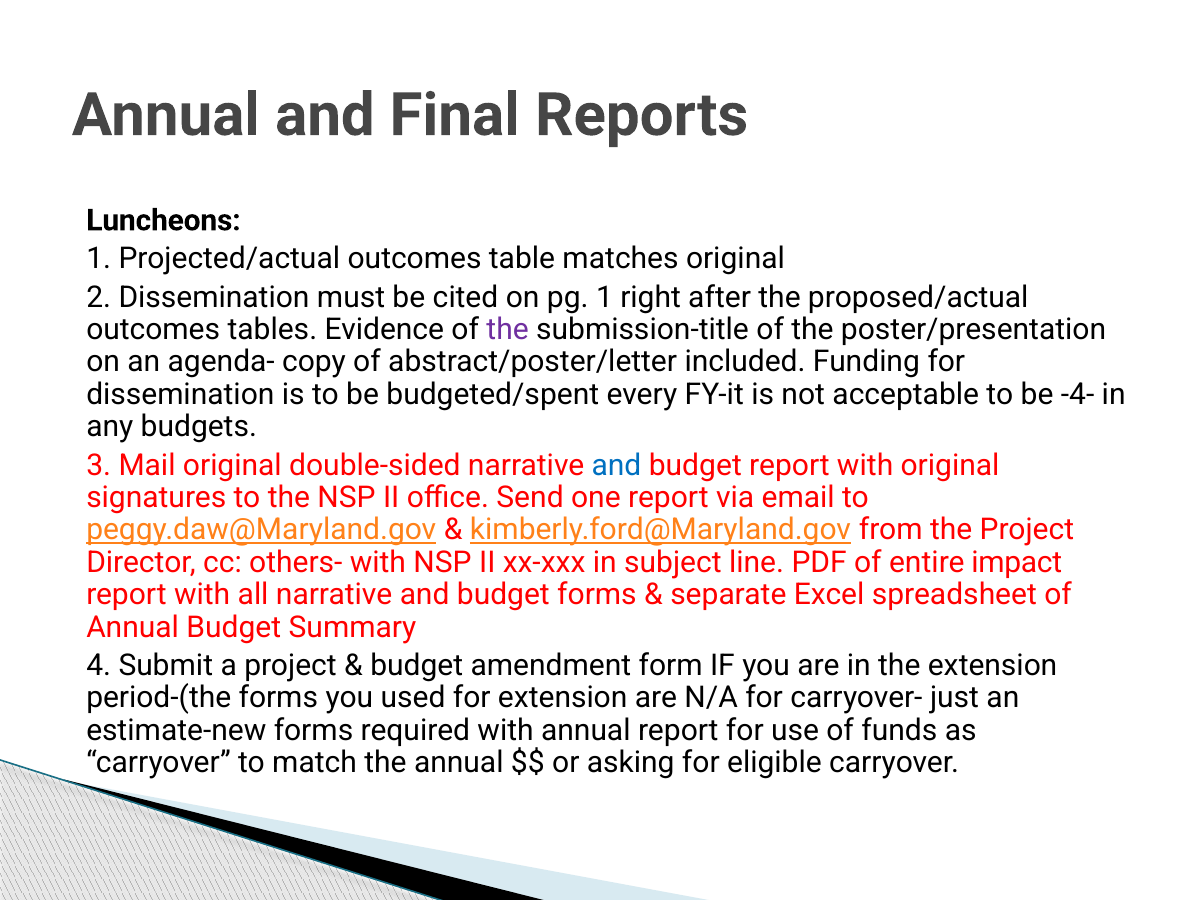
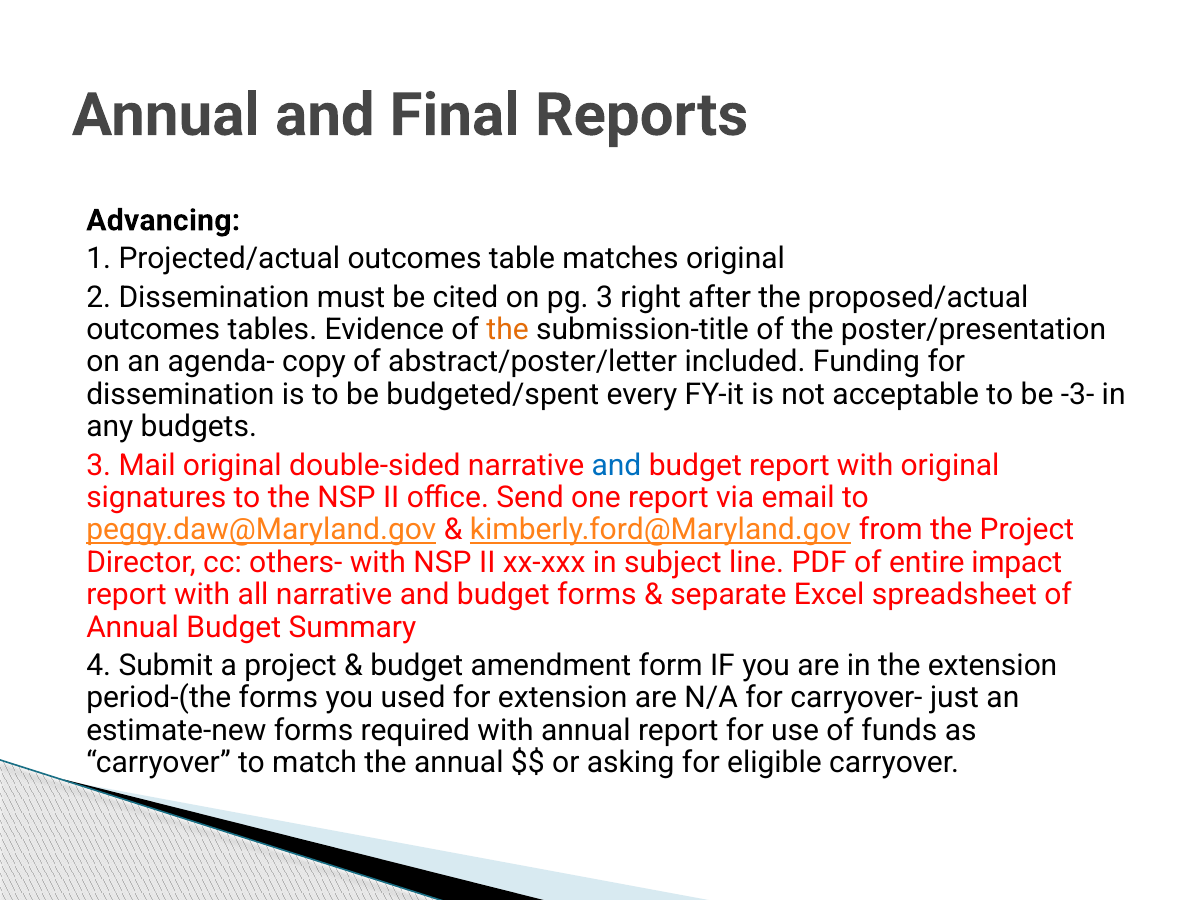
Luncheons: Luncheons -> Advancing
pg 1: 1 -> 3
the at (508, 330) colour: purple -> orange
-4-: -4- -> -3-
